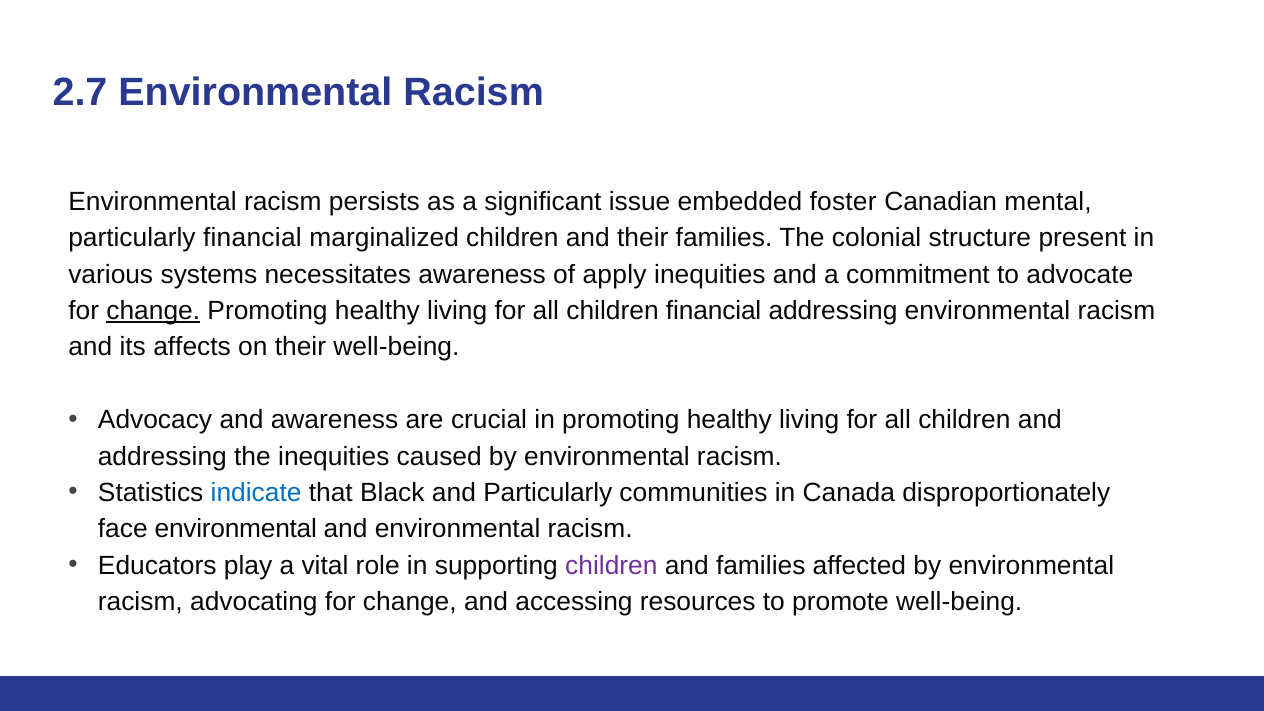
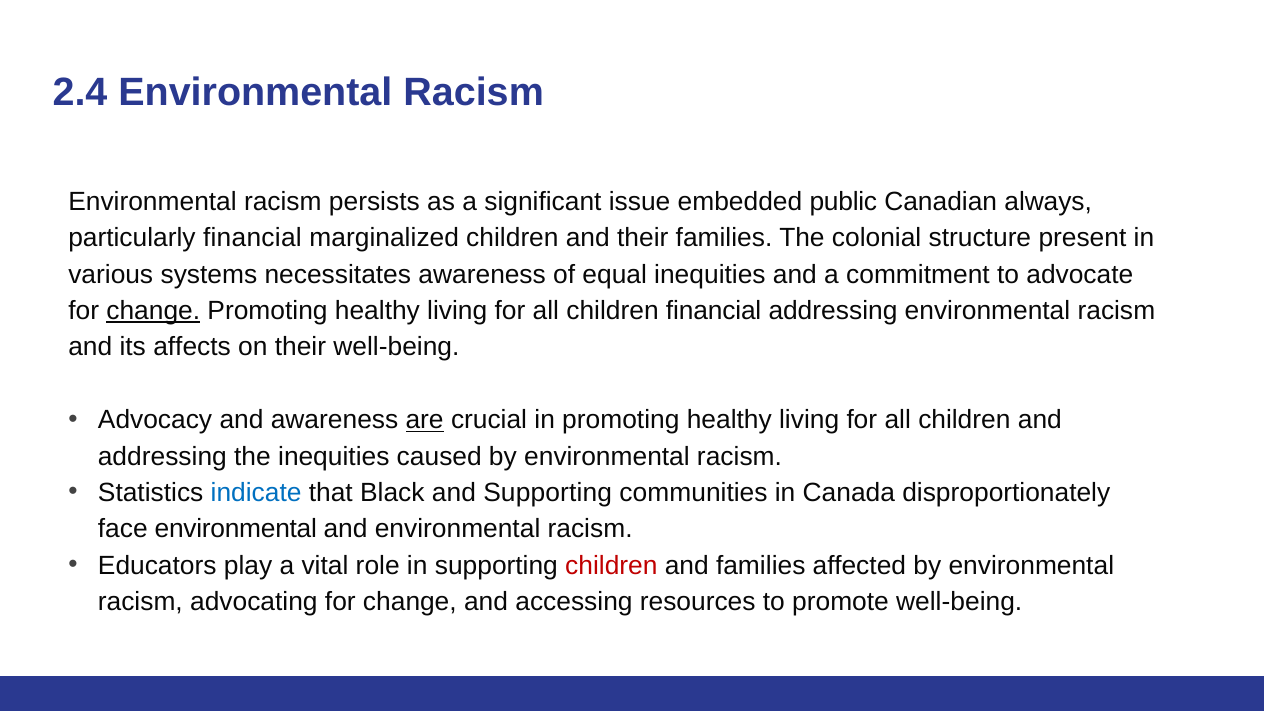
2.7: 2.7 -> 2.4
foster: foster -> public
mental: mental -> always
apply: apply -> equal
are underline: none -> present
and Particularly: Particularly -> Supporting
children at (611, 565) colour: purple -> red
